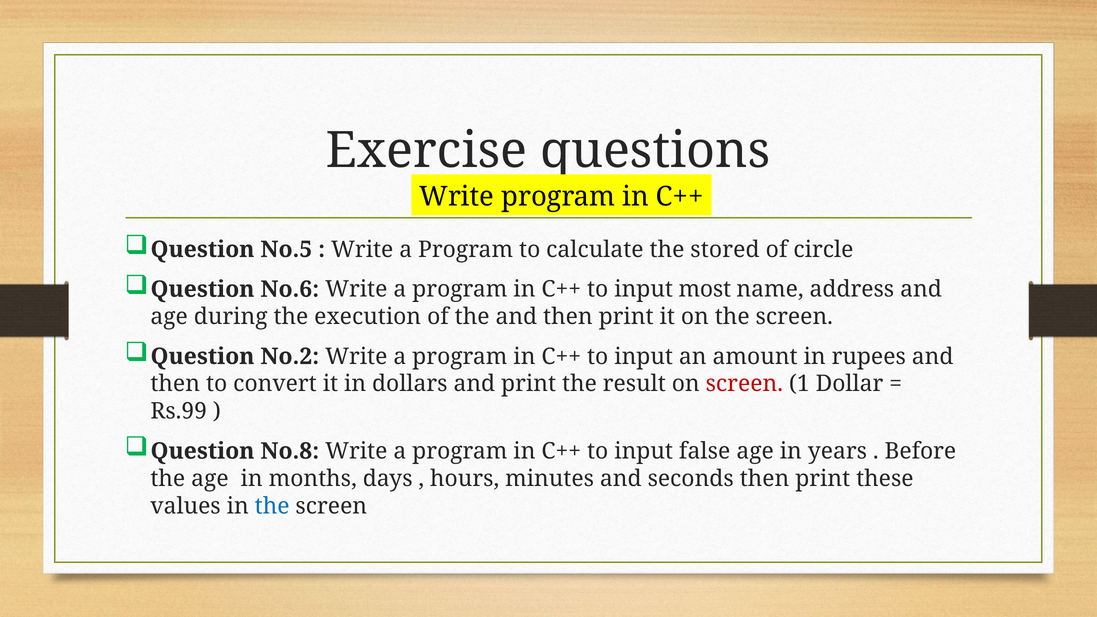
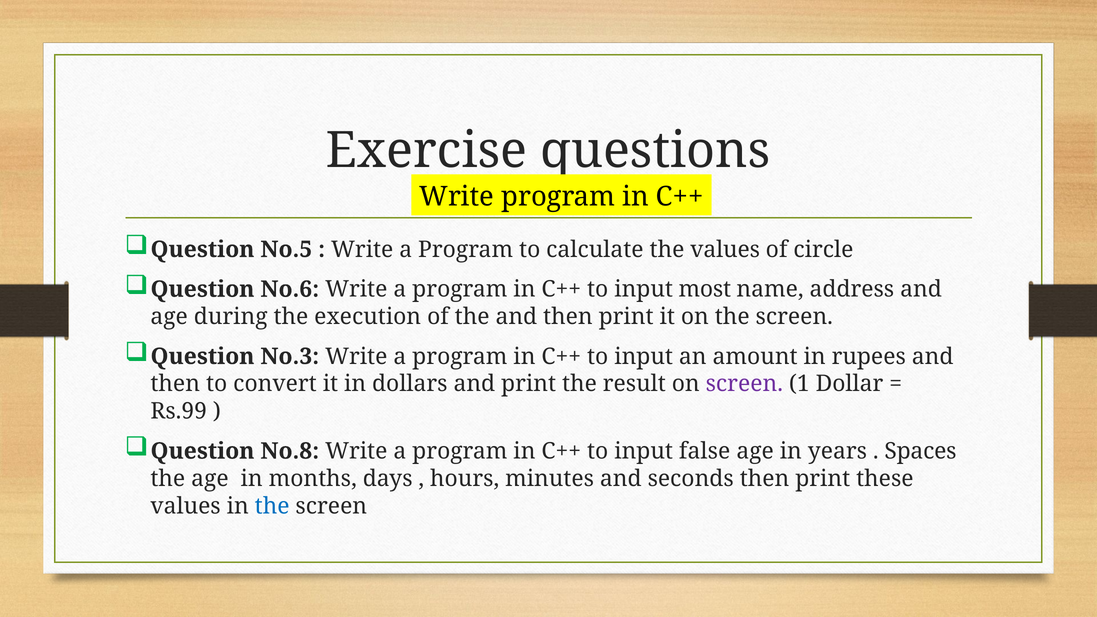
the stored: stored -> values
No.2: No.2 -> No.3
screen at (744, 384) colour: red -> purple
Before: Before -> Spaces
